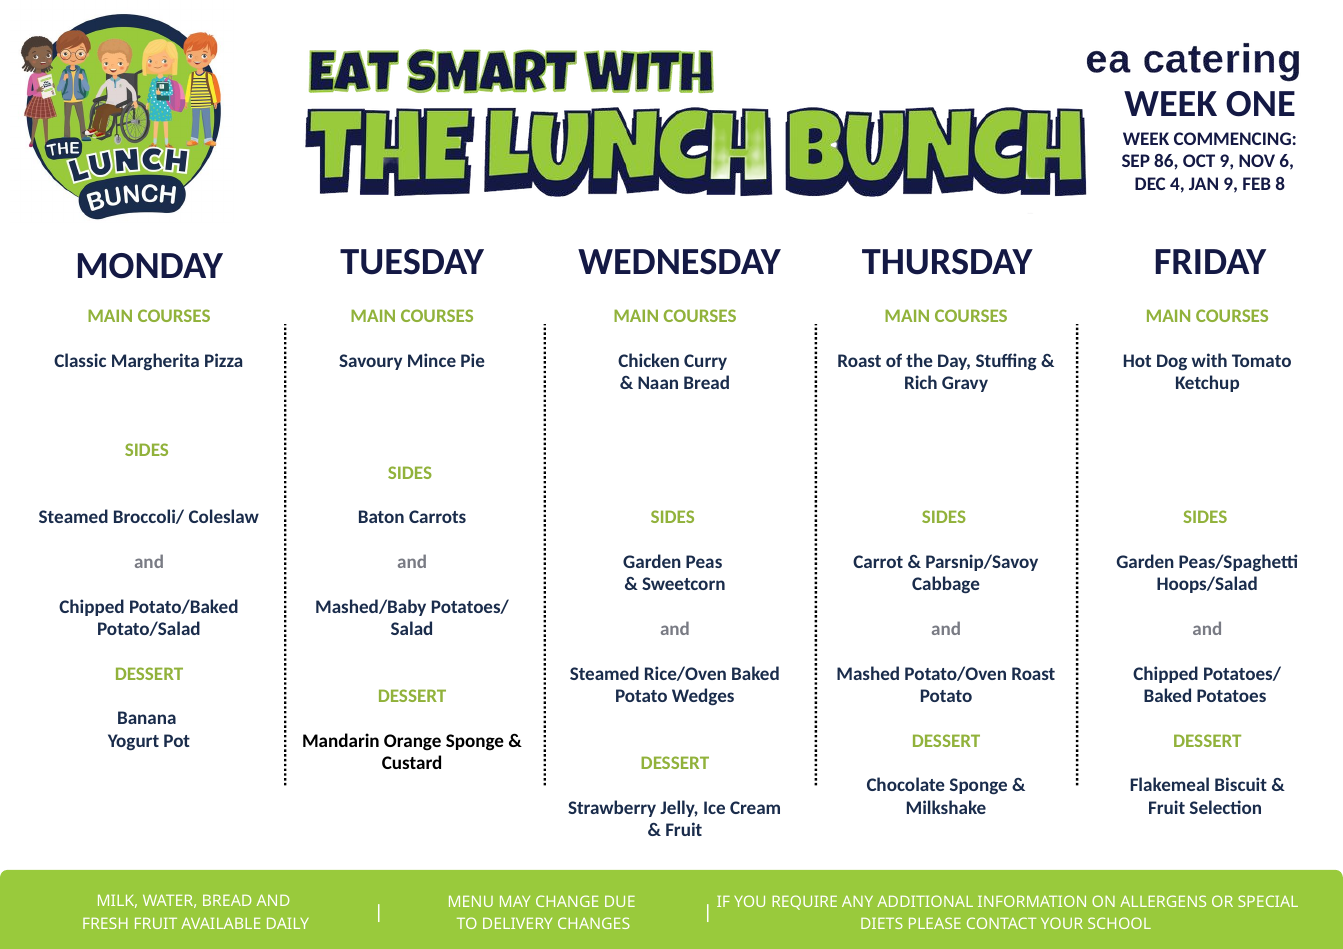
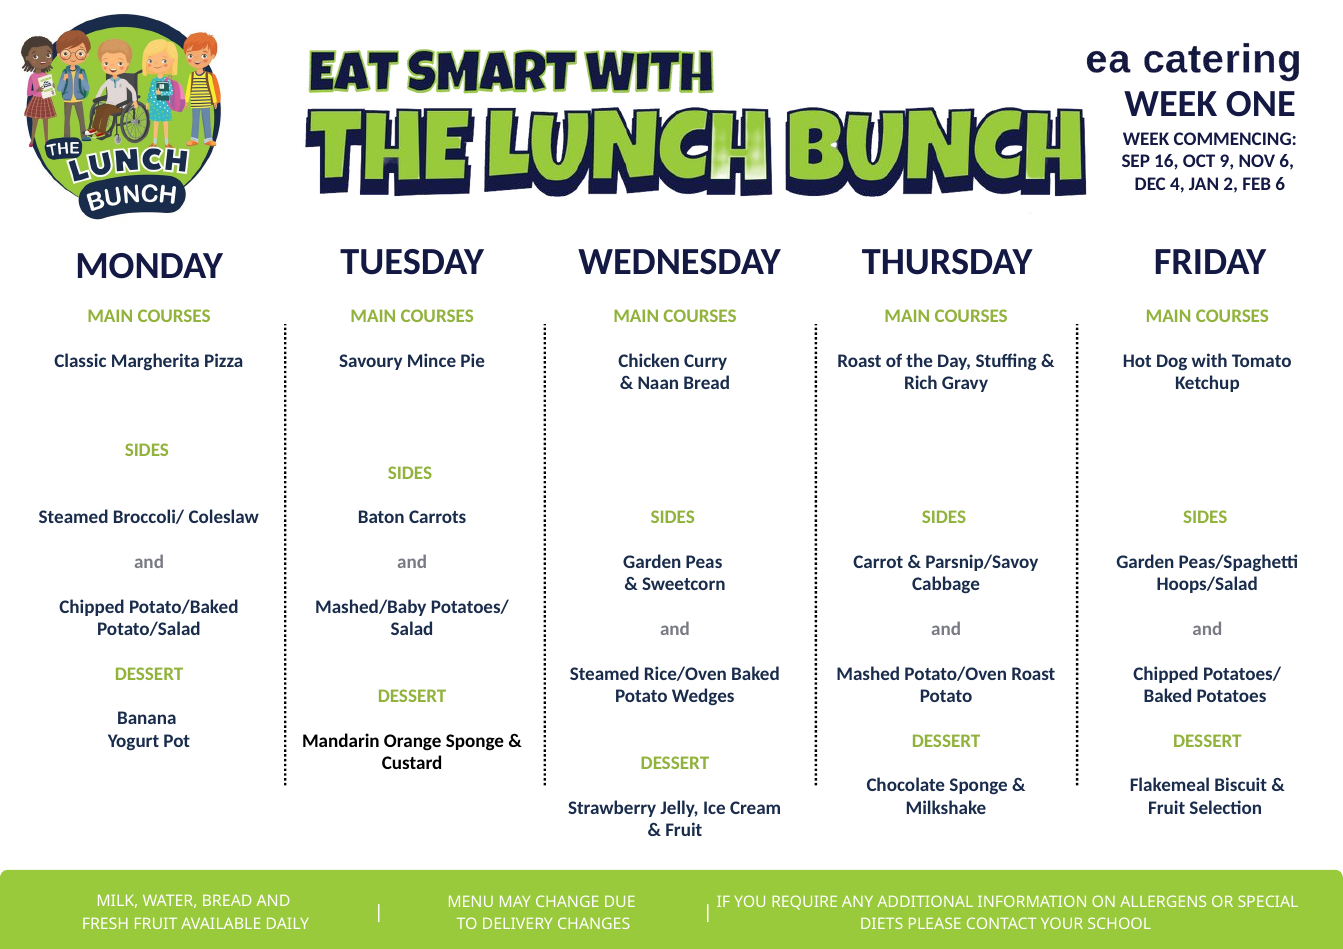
86: 86 -> 16
JAN 9: 9 -> 2
FEB 8: 8 -> 6
